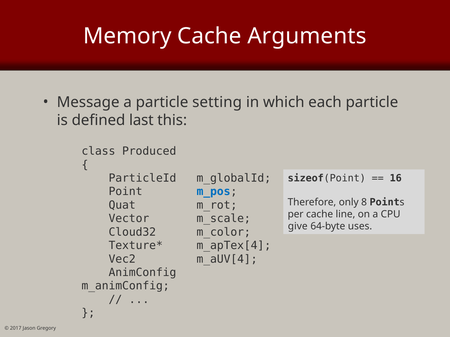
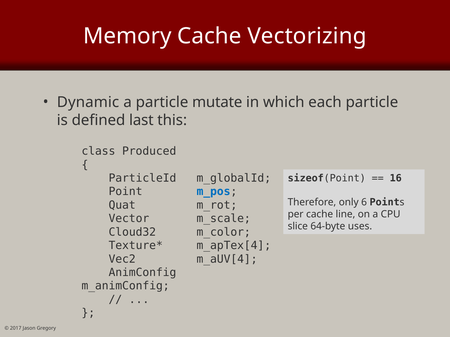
Arguments: Arguments -> Vectorizing
Message: Message -> Dynamic
setting: setting -> mutate
8: 8 -> 6
give: give -> slice
